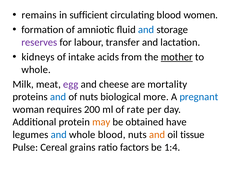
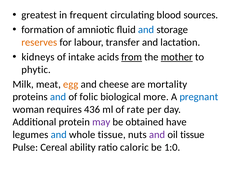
remains: remains -> greatest
sufficient: sufficient -> frequent
women: women -> sources
reserves colour: purple -> orange
from underline: none -> present
whole at (36, 70): whole -> phytic
egg colour: purple -> orange
of nuts: nuts -> folic
200: 200 -> 436
may colour: orange -> purple
whole blood: blood -> tissue
and at (157, 135) colour: orange -> purple
grains: grains -> ability
factors: factors -> caloric
1:4: 1:4 -> 1:0
